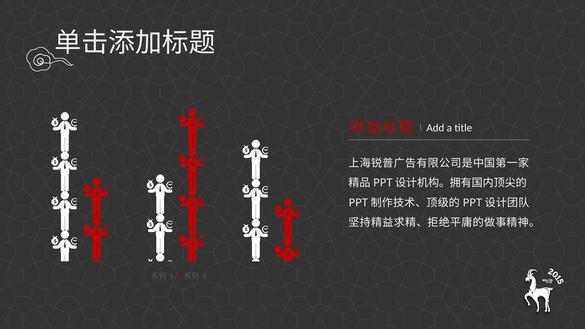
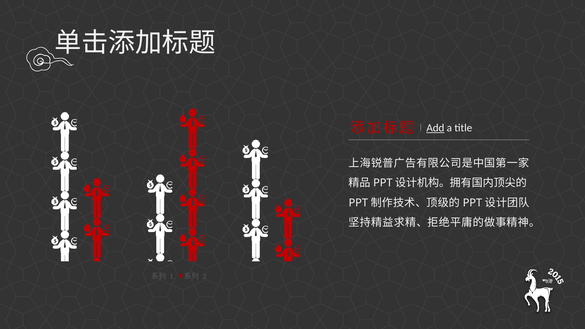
Add underline: none -> present
